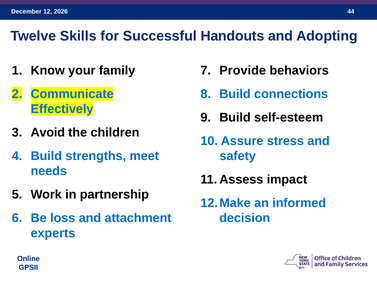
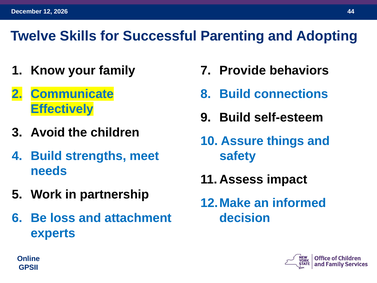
Handouts: Handouts -> Parenting
stress: stress -> things
